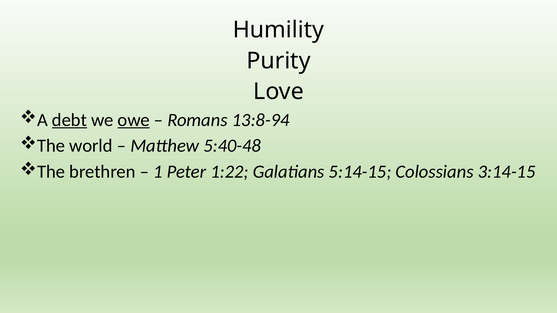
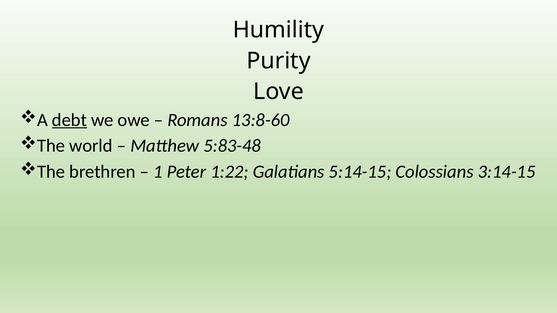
owe underline: present -> none
13:8-94: 13:8-94 -> 13:8-60
5:40-48: 5:40-48 -> 5:83-48
